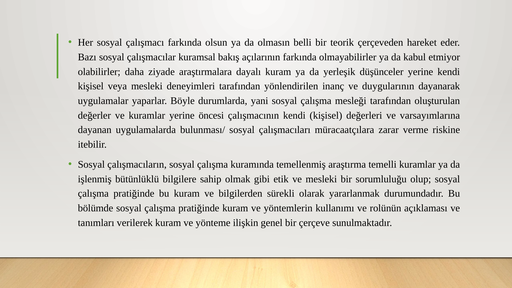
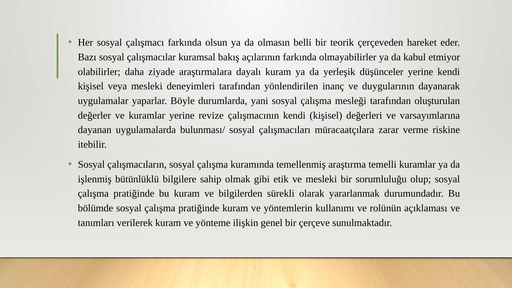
öncesi: öncesi -> revize
